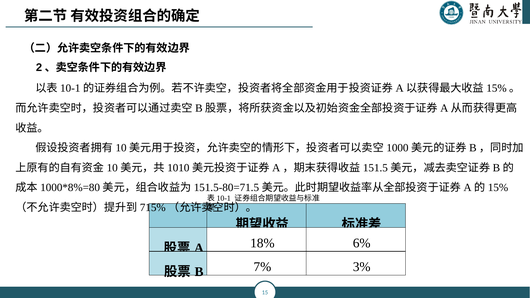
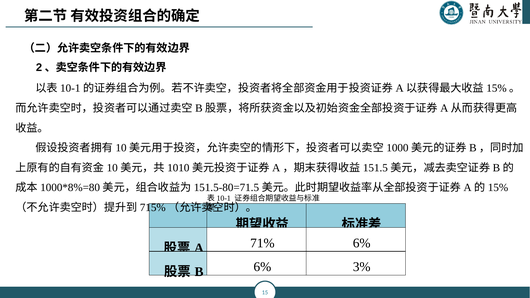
18%: 18% -> 71%
7% at (262, 267): 7% -> 6%
